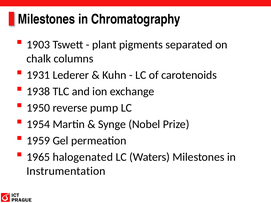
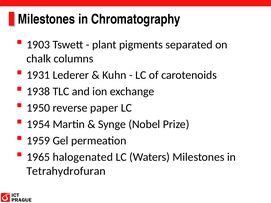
pump: pump -> paper
Instrumentation: Instrumentation -> Tetrahydrofuran
